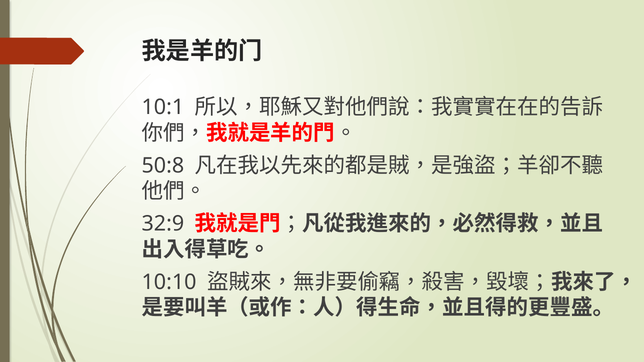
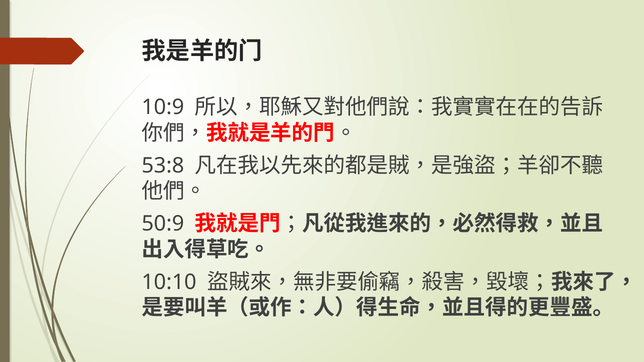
10:1: 10:1 -> 10:9
50:8: 50:8 -> 53:8
32:9: 32:9 -> 50:9
